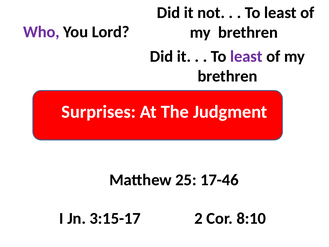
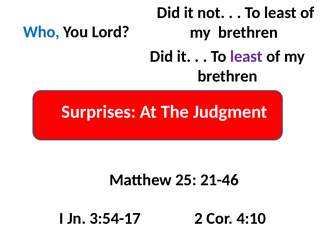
Who colour: purple -> blue
17-46: 17-46 -> 21-46
3:15-17: 3:15-17 -> 3:54-17
8:10: 8:10 -> 4:10
